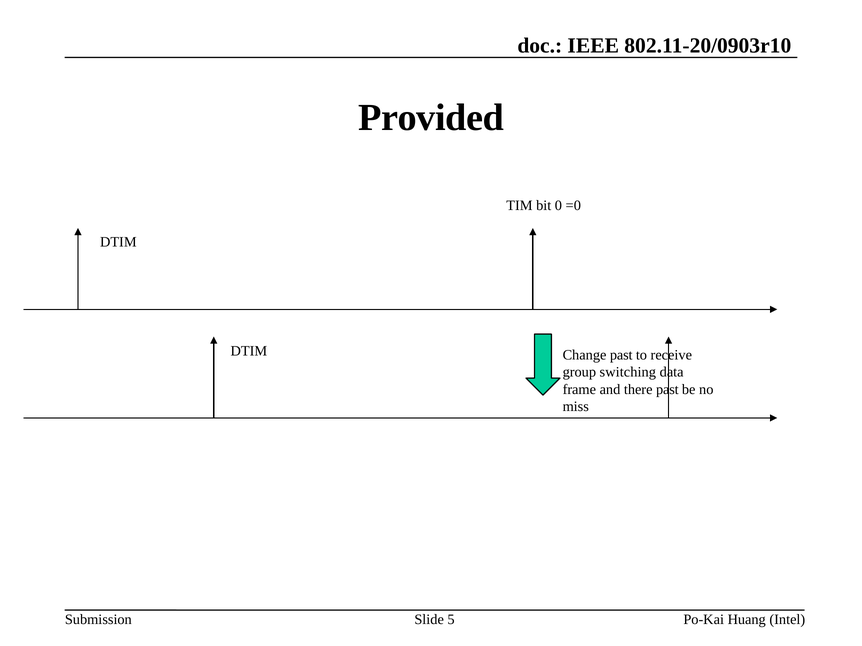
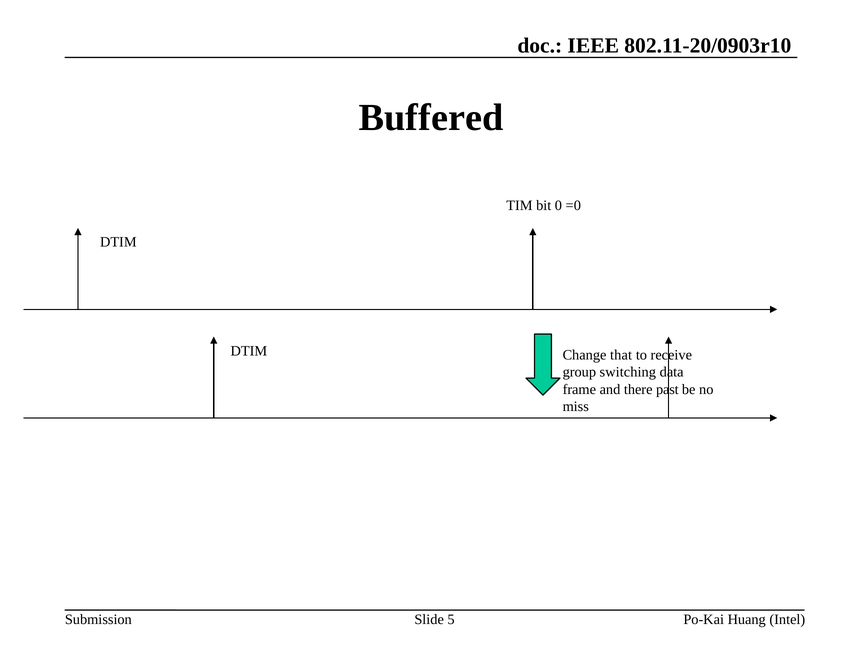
Provided: Provided -> Buffered
Change past: past -> that
